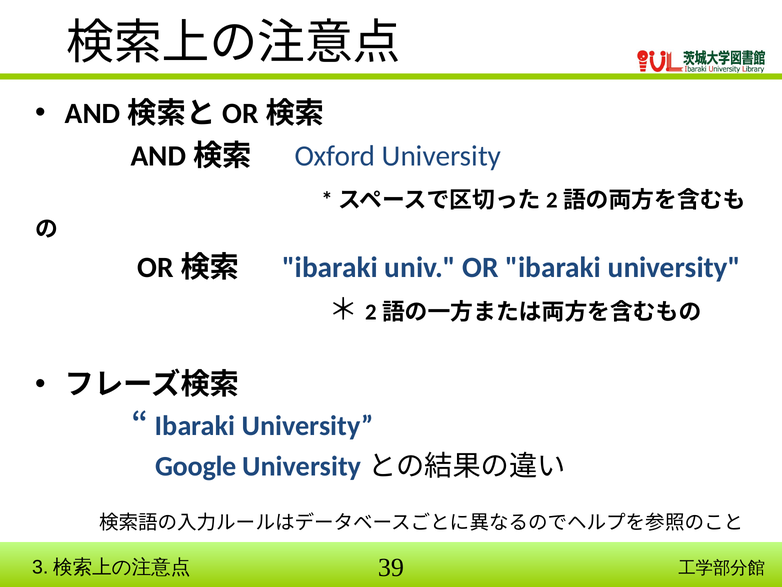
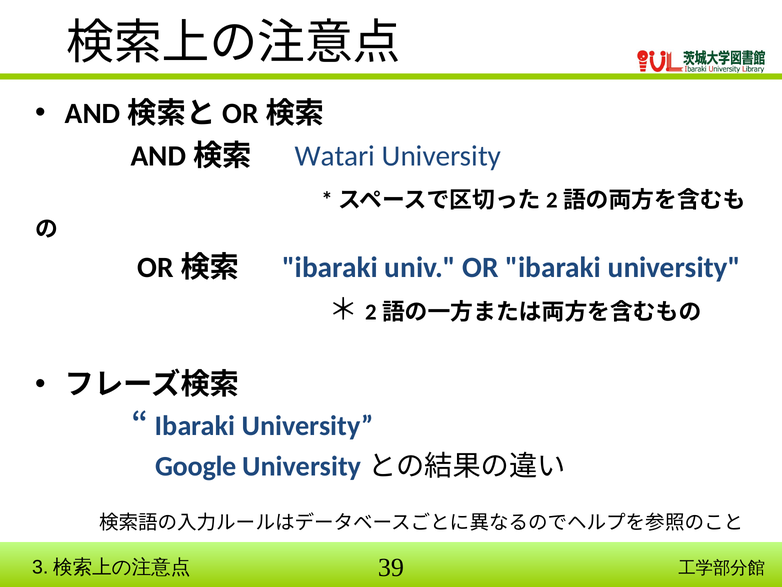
Oxford: Oxford -> Watari
